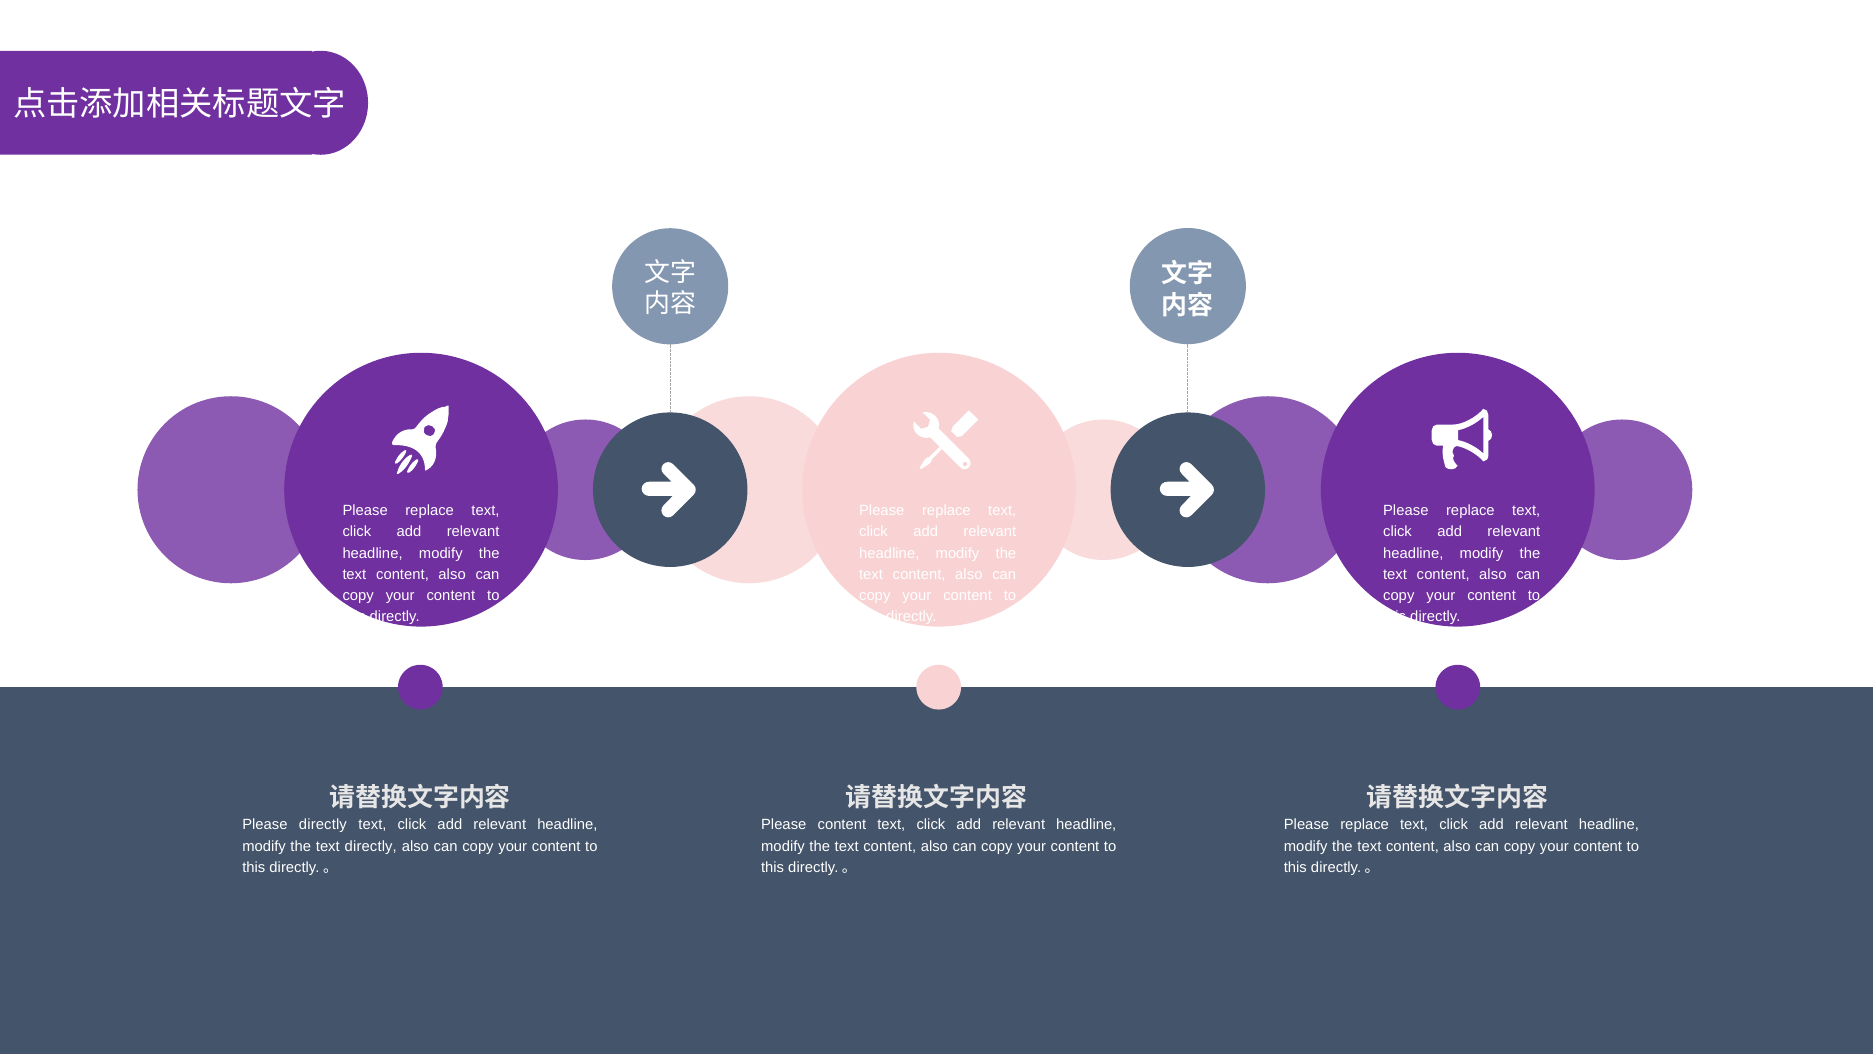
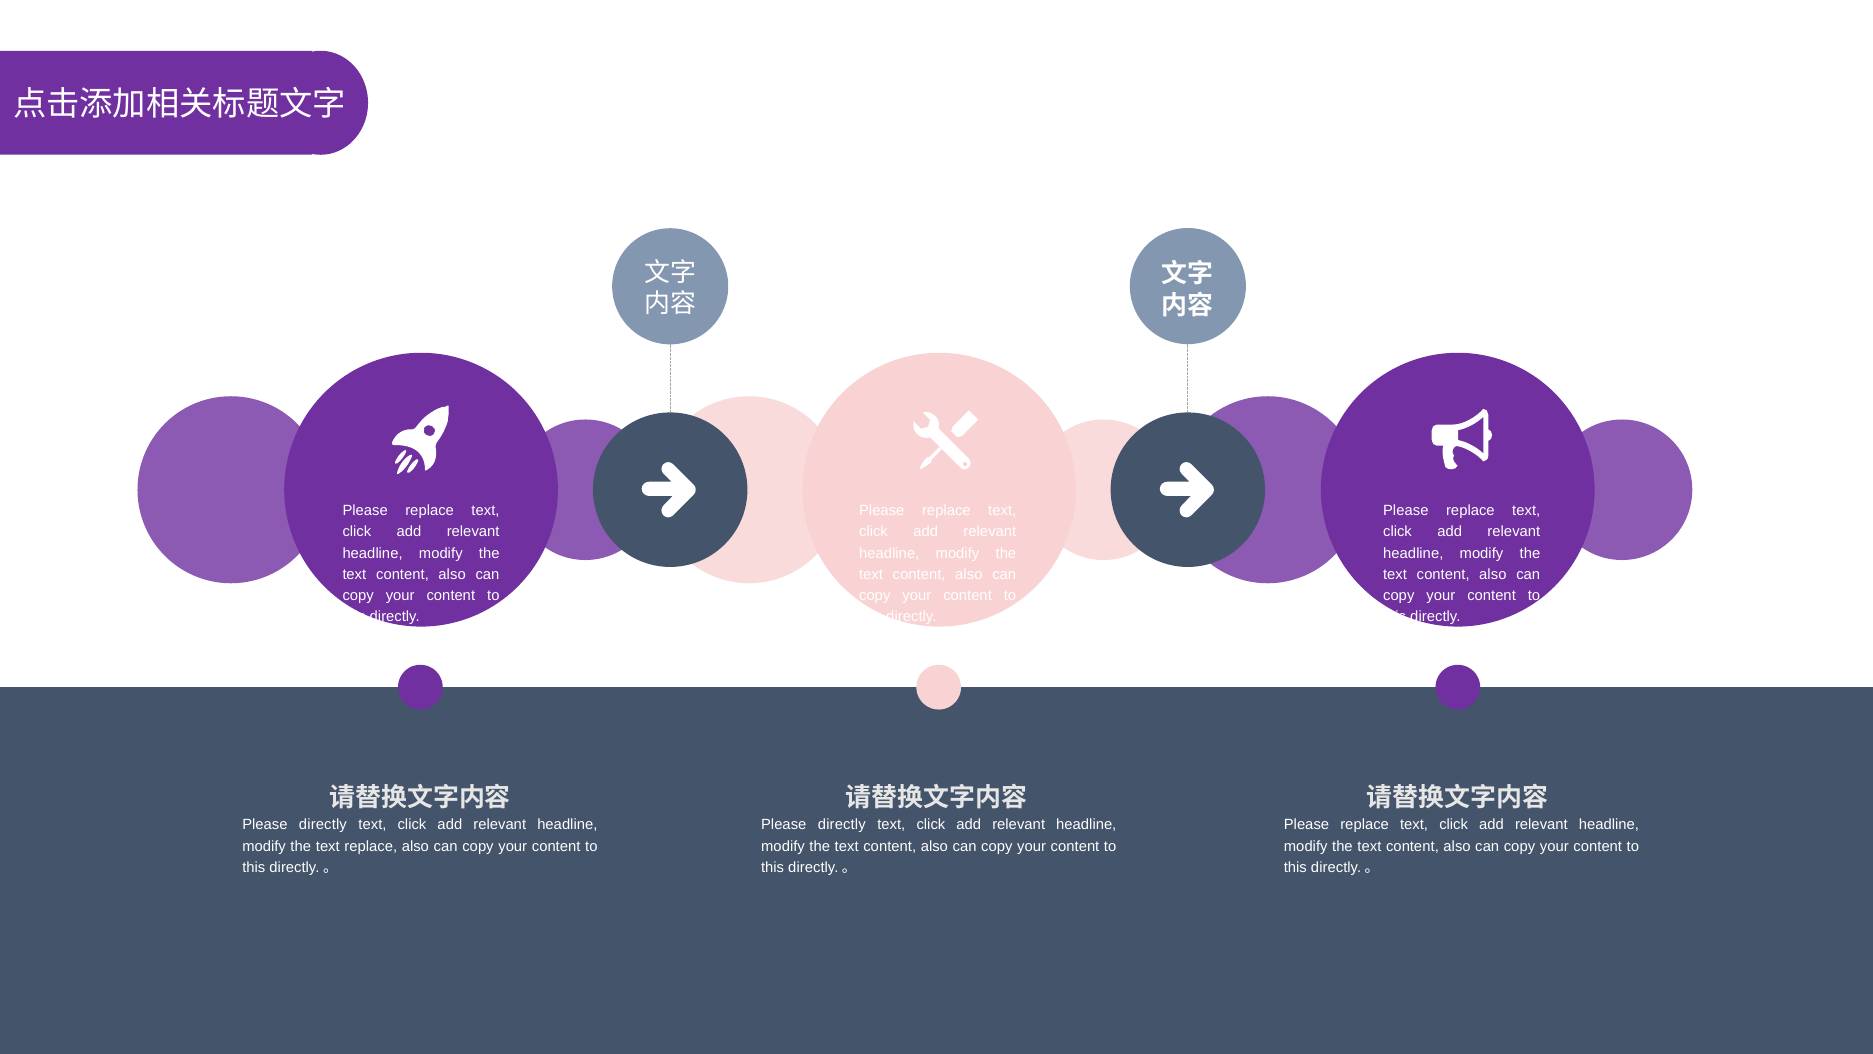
content at (842, 825): content -> directly
text directly: directly -> replace
